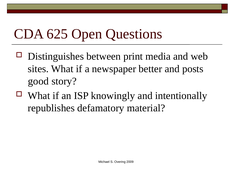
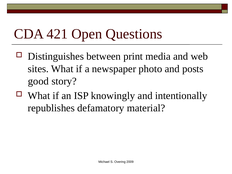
625: 625 -> 421
better: better -> photo
